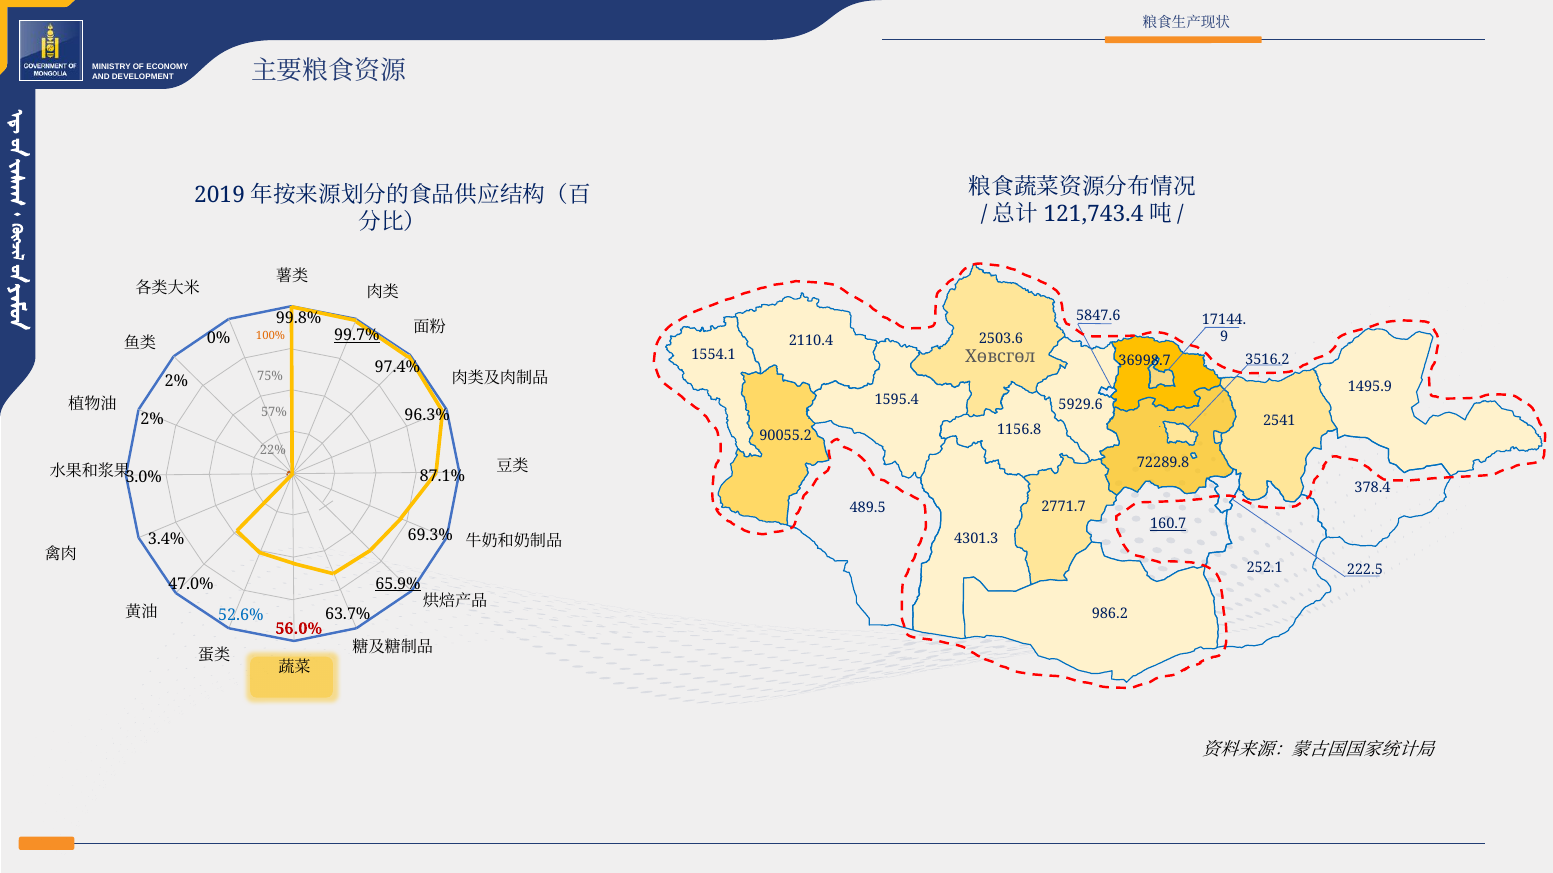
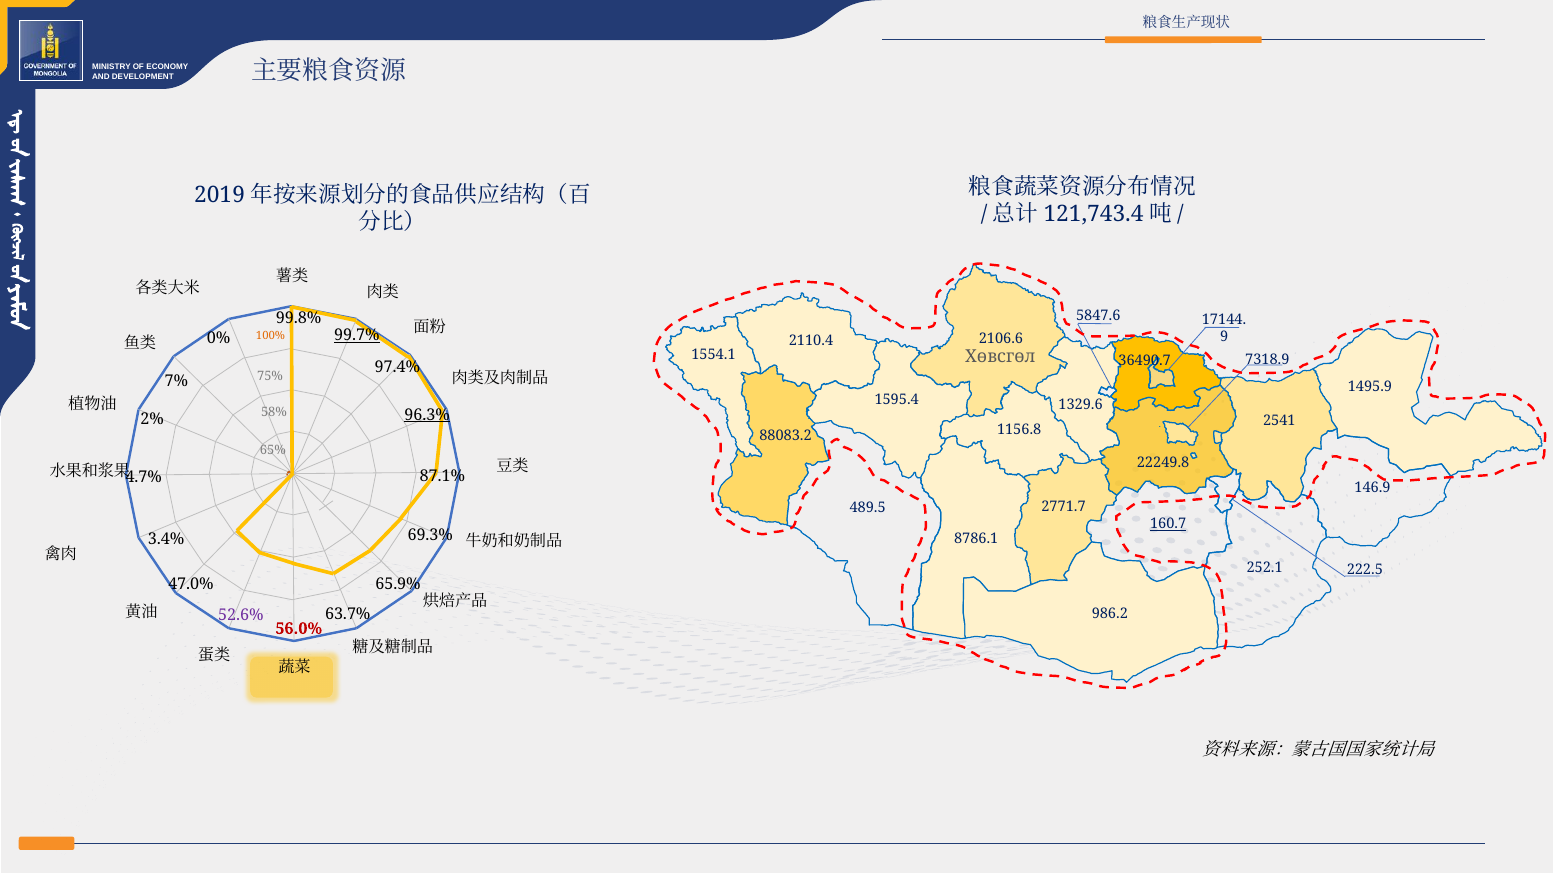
2503.6: 2503.6 -> 2106.6
3516.2: 3516.2 -> 7318.9
36998.7: 36998.7 -> 36490.7
2% at (176, 381): 2% -> 7%
5929.6: 5929.6 -> 1329.6
57%: 57% -> 58%
96.3% underline: none -> present
90055.2: 90055.2 -> 88083.2
22%: 22% -> 65%
72289.8: 72289.8 -> 22249.8
3.0%: 3.0% -> 4.7%
378.4: 378.4 -> 146.9
4301.3: 4301.3 -> 8786.1
65.9% underline: present -> none
52.6% colour: blue -> purple
